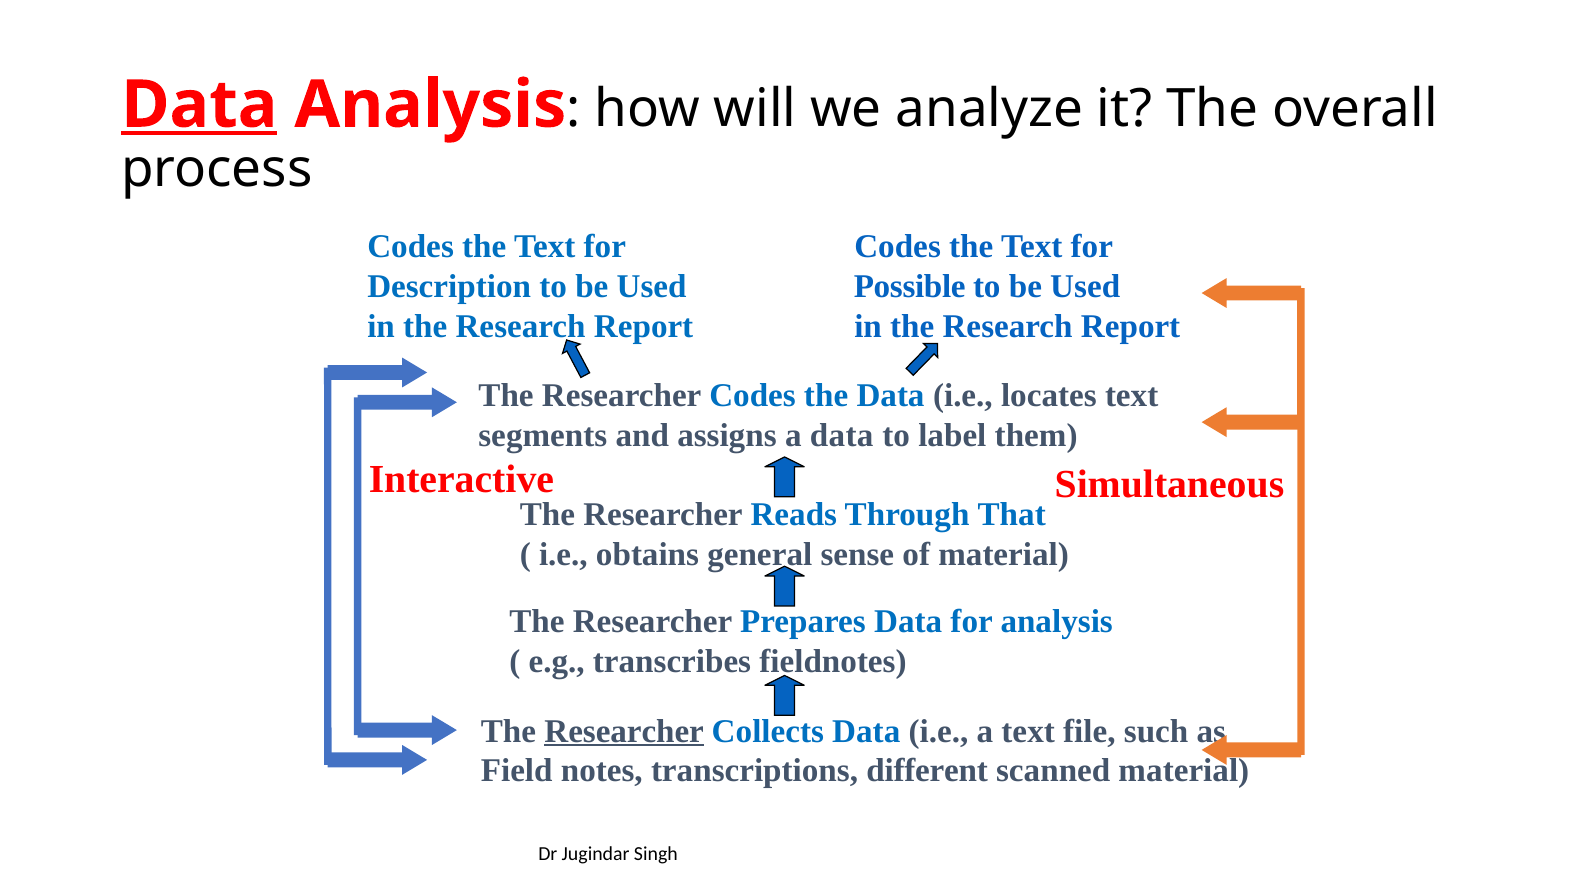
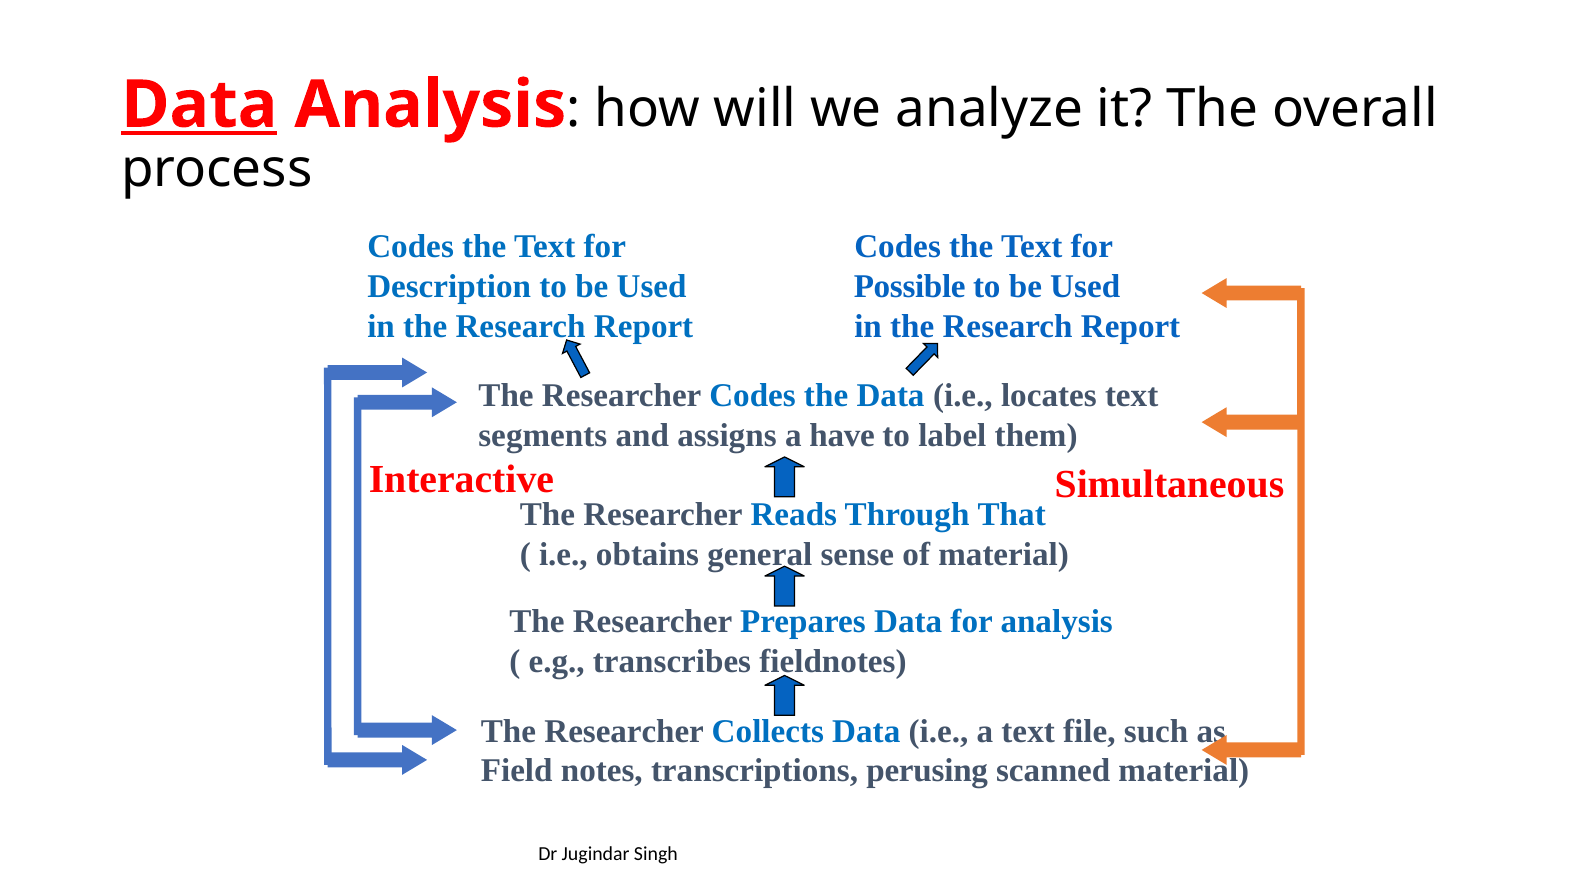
a data: data -> have
Researcher at (624, 731) underline: present -> none
different: different -> perusing
